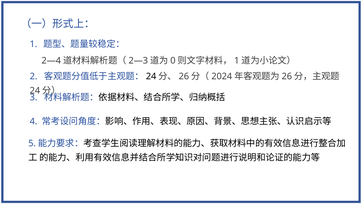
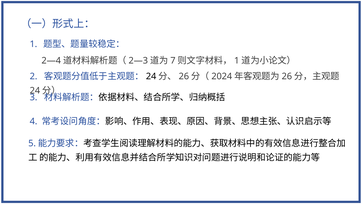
0: 0 -> 7
